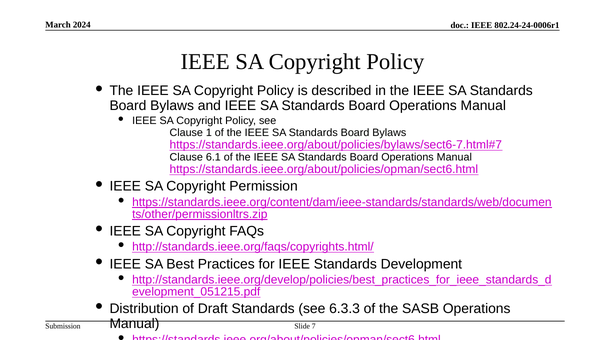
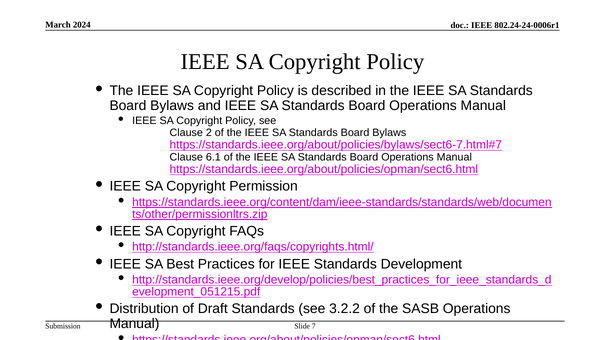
1: 1 -> 2
6.3.3: 6.3.3 -> 3.2.2
